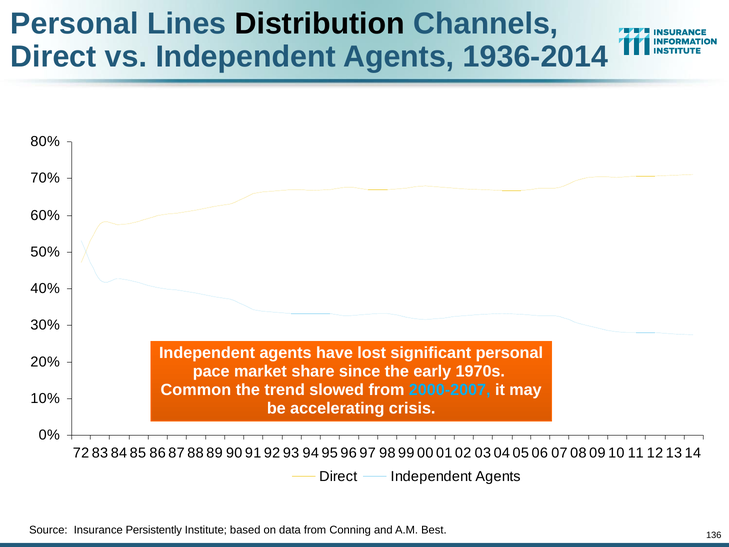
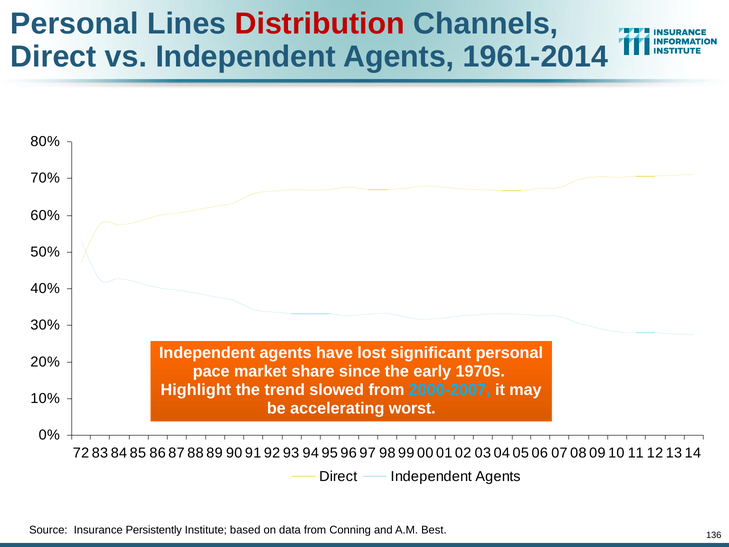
Distribution colour: black -> red
1936-2014: 1936-2014 -> 1961-2014
Common: Common -> Highlight
crisis: crisis -> worst
